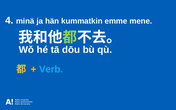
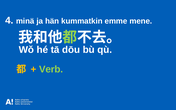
Verb colour: light blue -> light green
